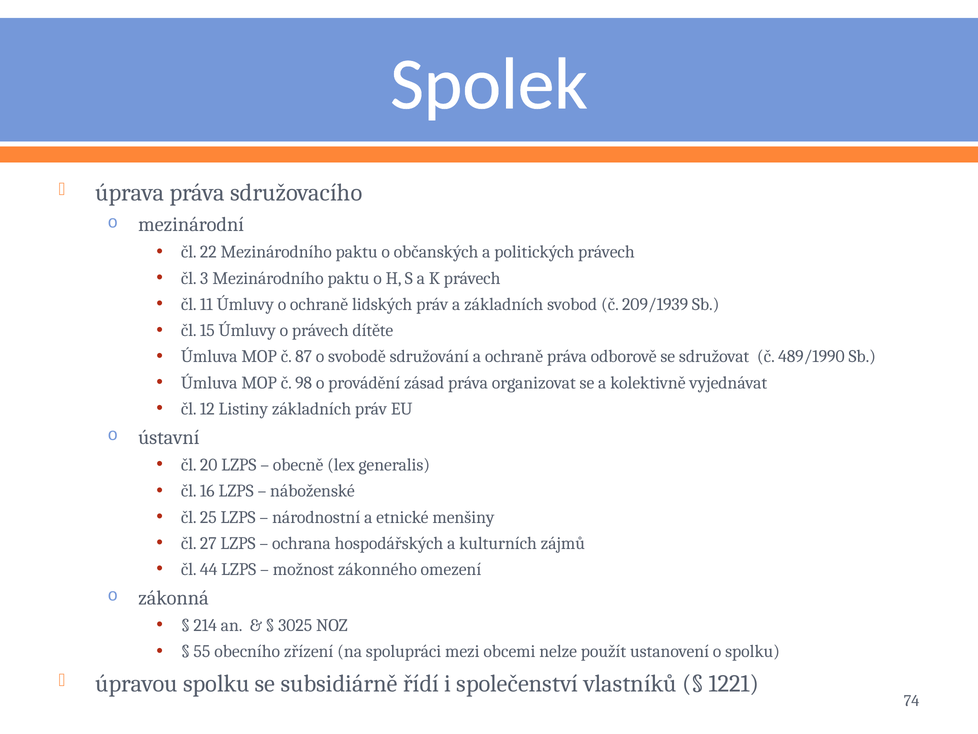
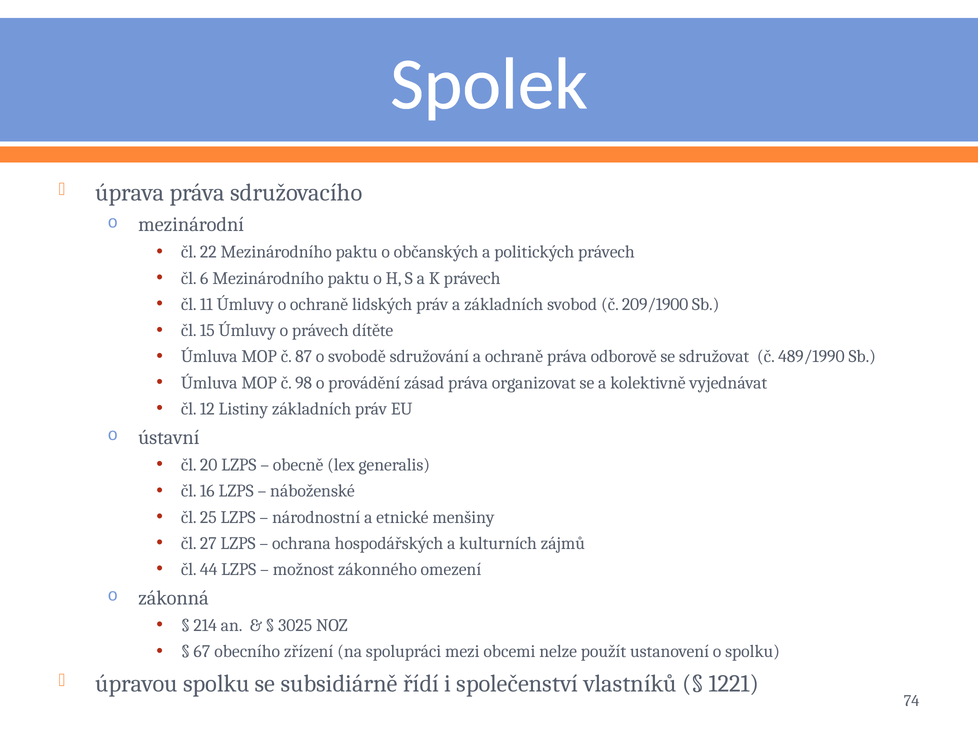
3: 3 -> 6
209/1939: 209/1939 -> 209/1900
55: 55 -> 67
